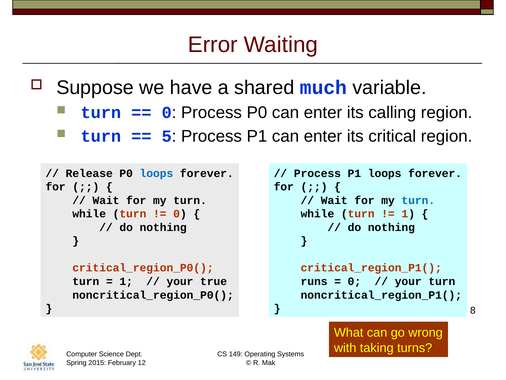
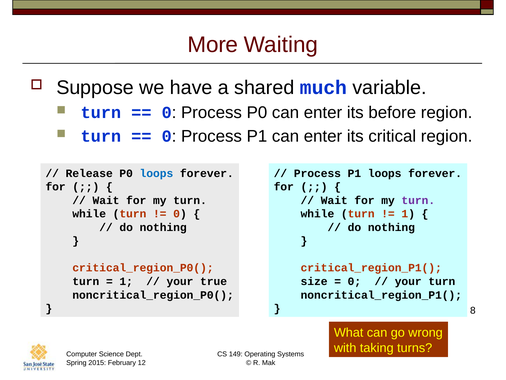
Error: Error -> More
calling: calling -> before
5 at (167, 136): 5 -> 0
turn at (418, 200) colour: blue -> purple
runs: runs -> size
